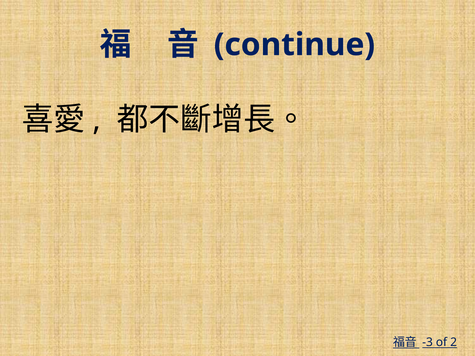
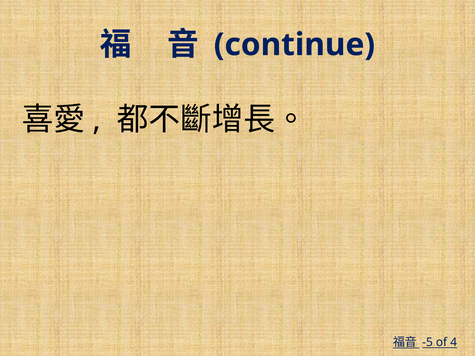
-3: -3 -> -5
2: 2 -> 4
